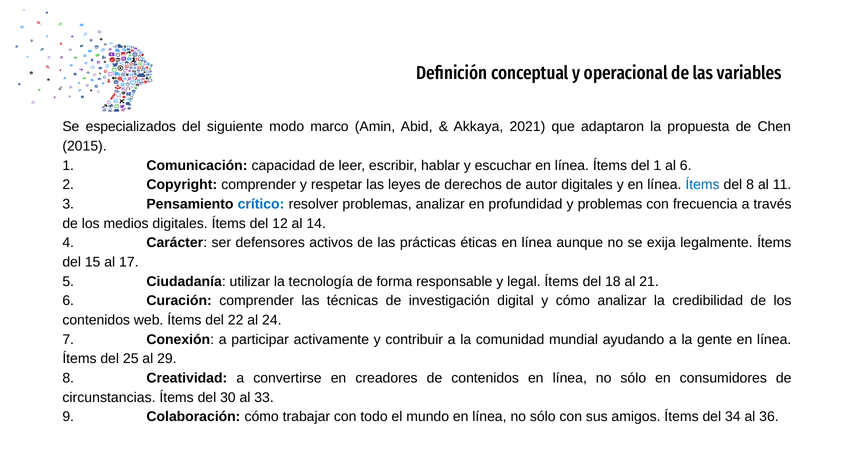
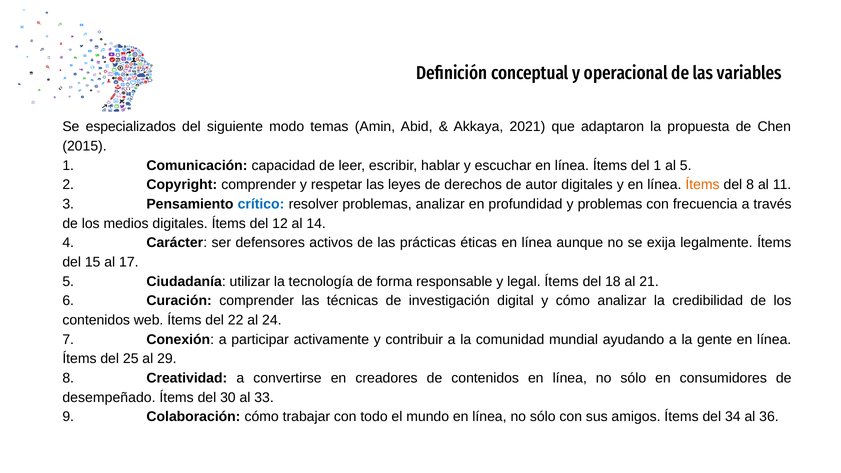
marco: marco -> temas
al 6: 6 -> 5
Ítems at (703, 185) colour: blue -> orange
circunstancias: circunstancias -> desempeñado
